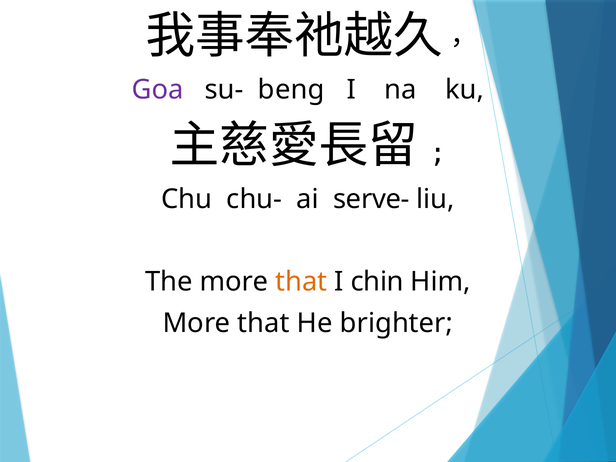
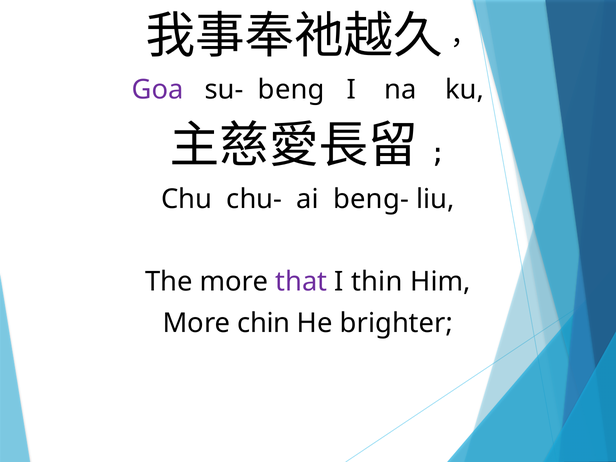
serve-: serve- -> beng-
that at (301, 282) colour: orange -> purple
chin: chin -> thin
that at (264, 323): that -> chin
